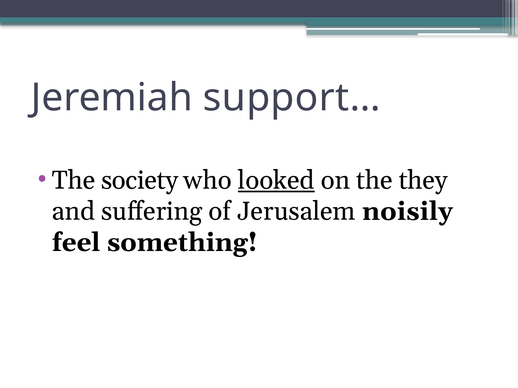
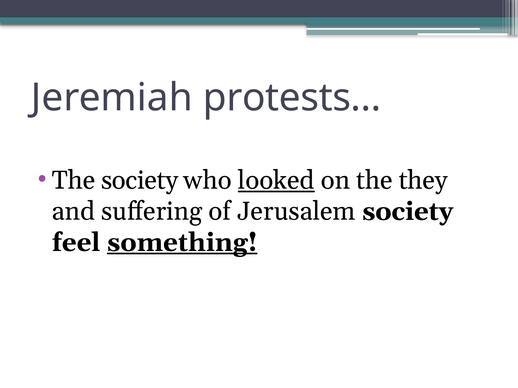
support…: support… -> protests…
Jerusalem noisily: noisily -> society
something underline: none -> present
